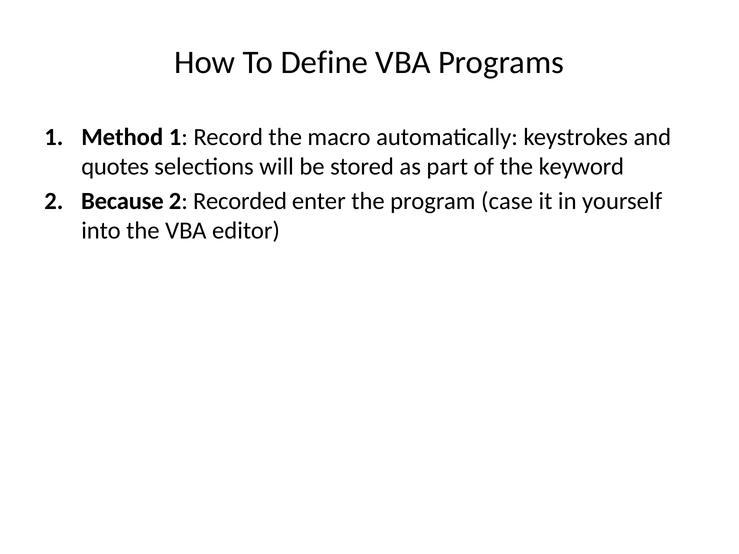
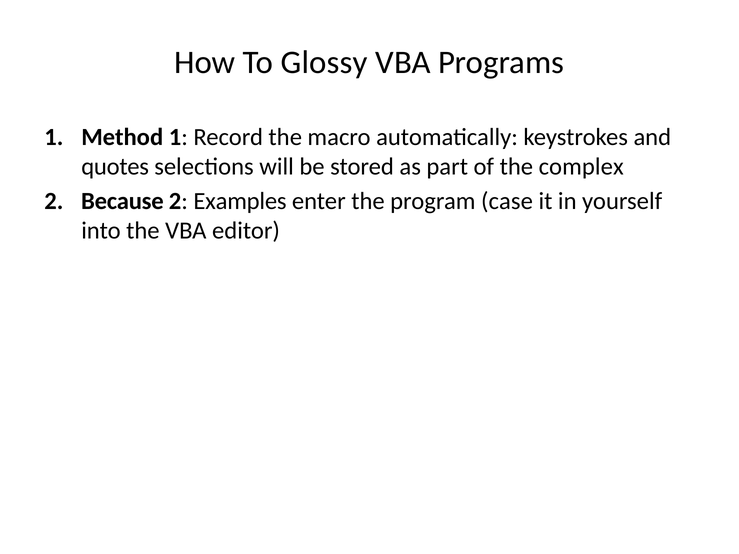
Define: Define -> Glossy
keyword: keyword -> complex
Recorded: Recorded -> Examples
